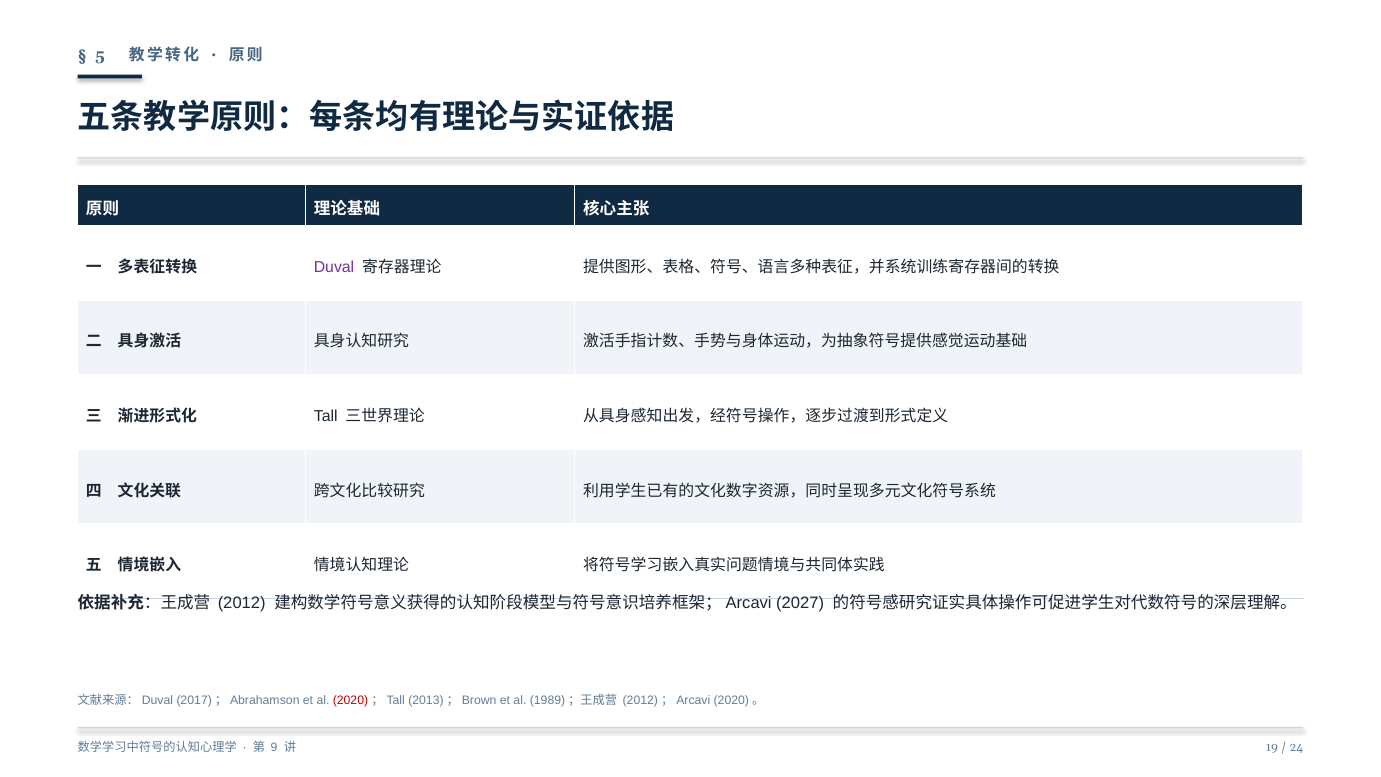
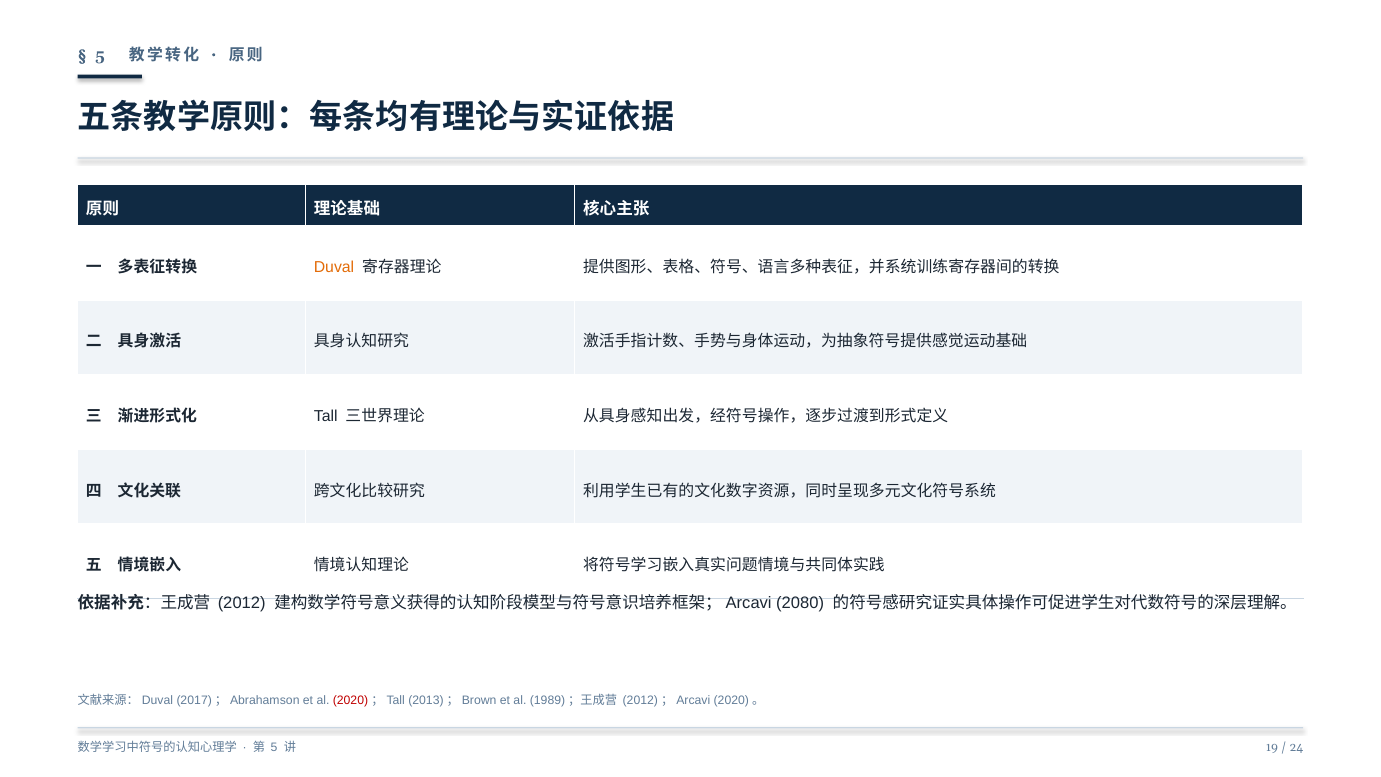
Duval colour: purple -> orange
2027: 2027 -> 2080
9 at (274, 748): 9 -> 5
